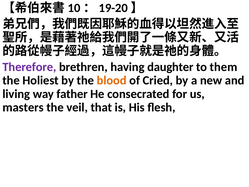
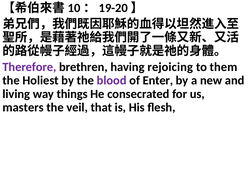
daughter: daughter -> rejoicing
blood colour: orange -> purple
Cried: Cried -> Enter
father: father -> things
